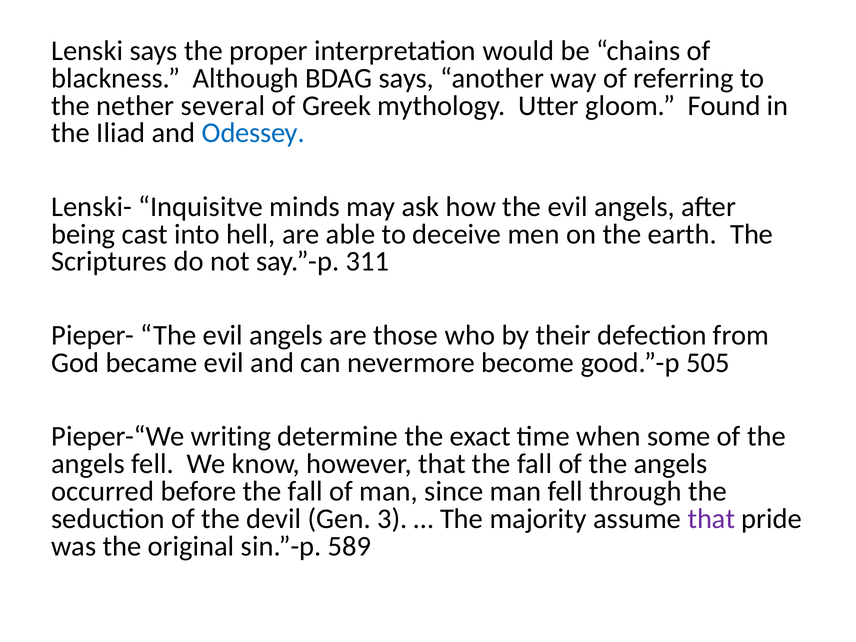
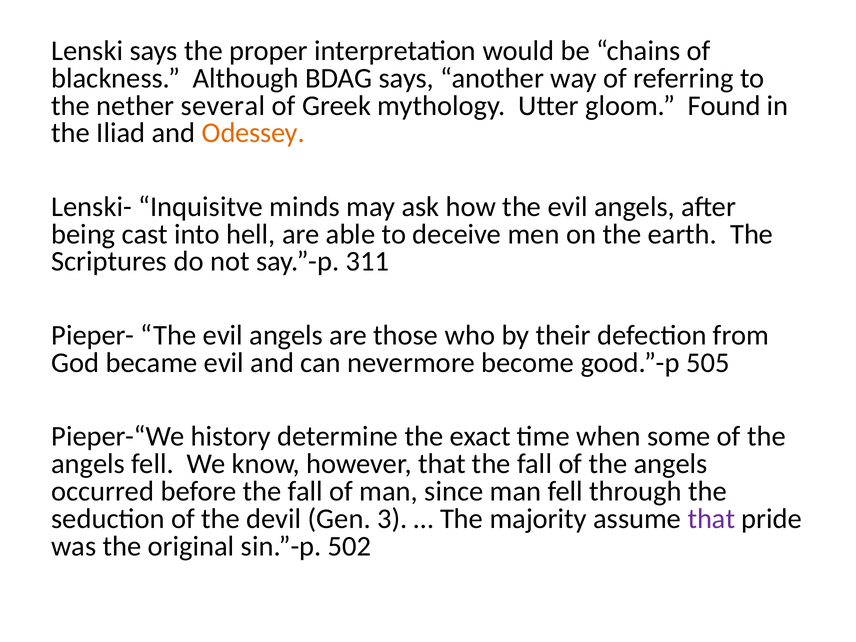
Odessey colour: blue -> orange
writing: writing -> history
589: 589 -> 502
